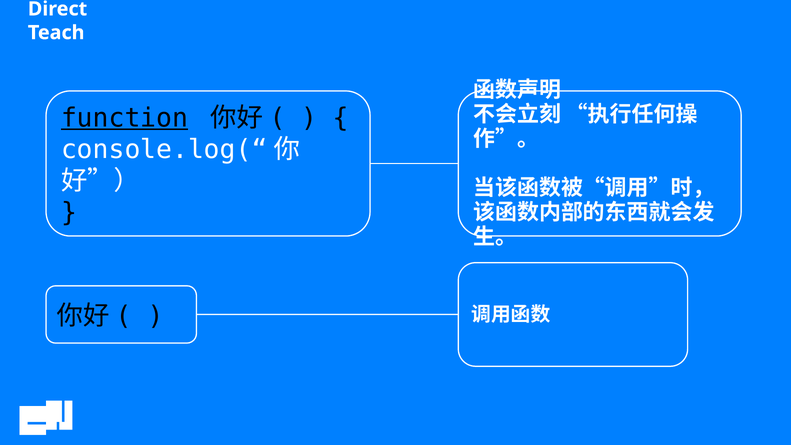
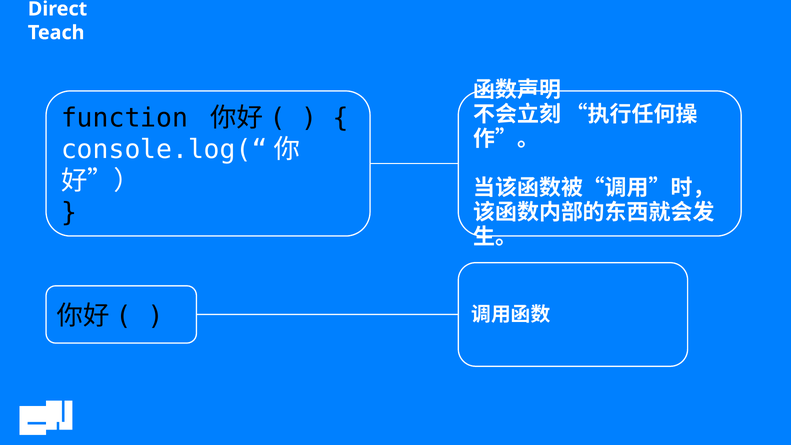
function underline: present -> none
